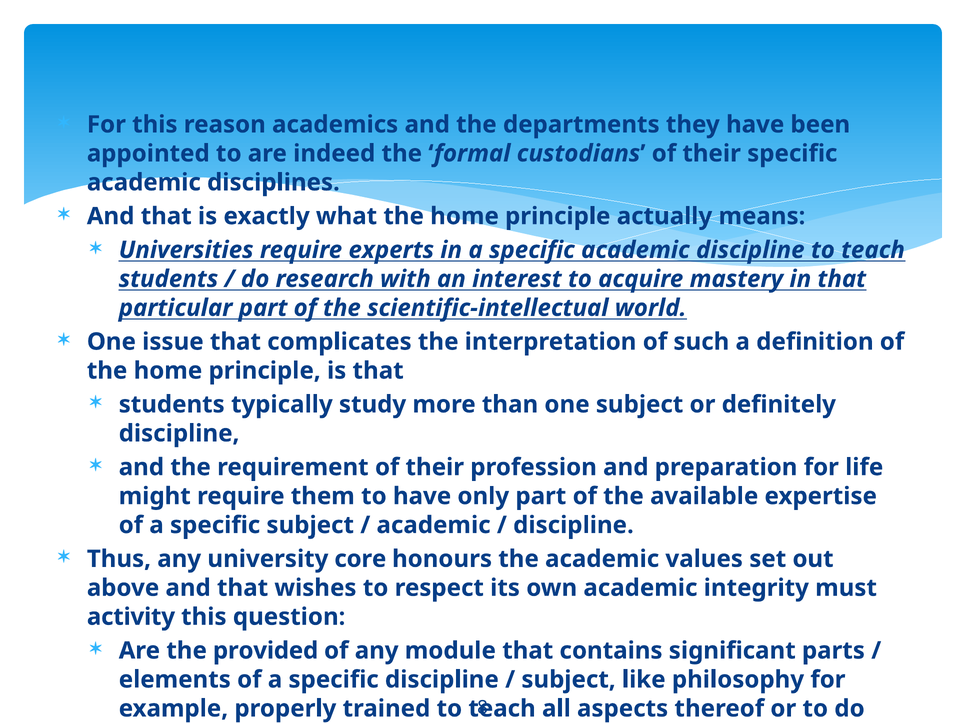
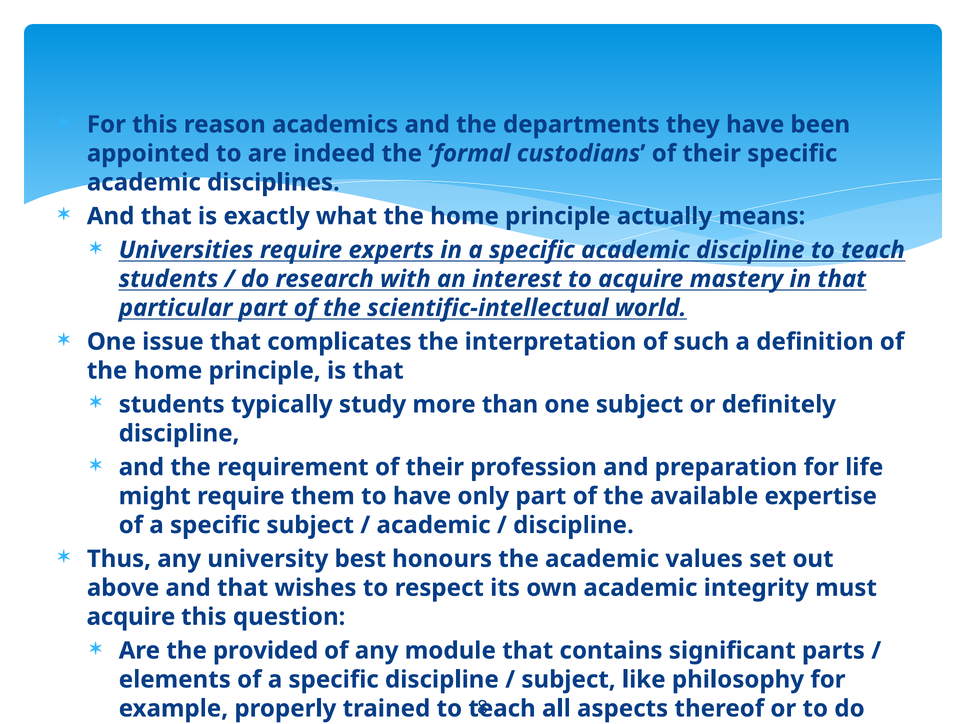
core: core -> best
activity at (131, 617): activity -> acquire
